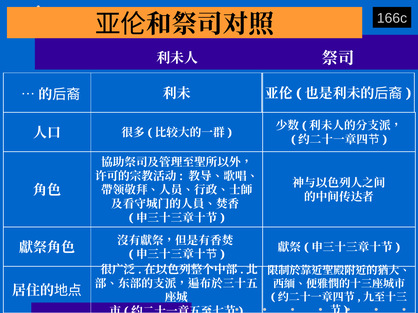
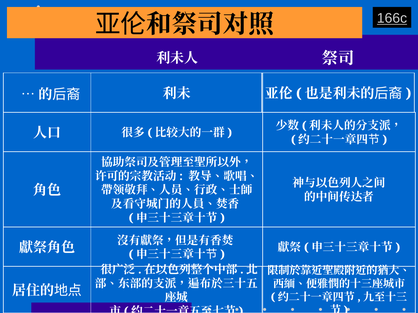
166c underline: none -> present
